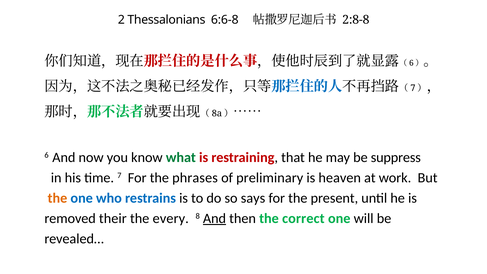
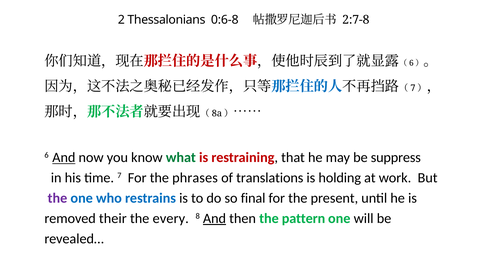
6:6-8: 6:6-8 -> 0:6-8
2:8-8: 2:8-8 -> 2:7-8
And at (64, 158) underline: none -> present
preliminary: preliminary -> translations
heaven: heaven -> holding
the at (57, 198) colour: orange -> purple
says: says -> final
correct: correct -> pattern
